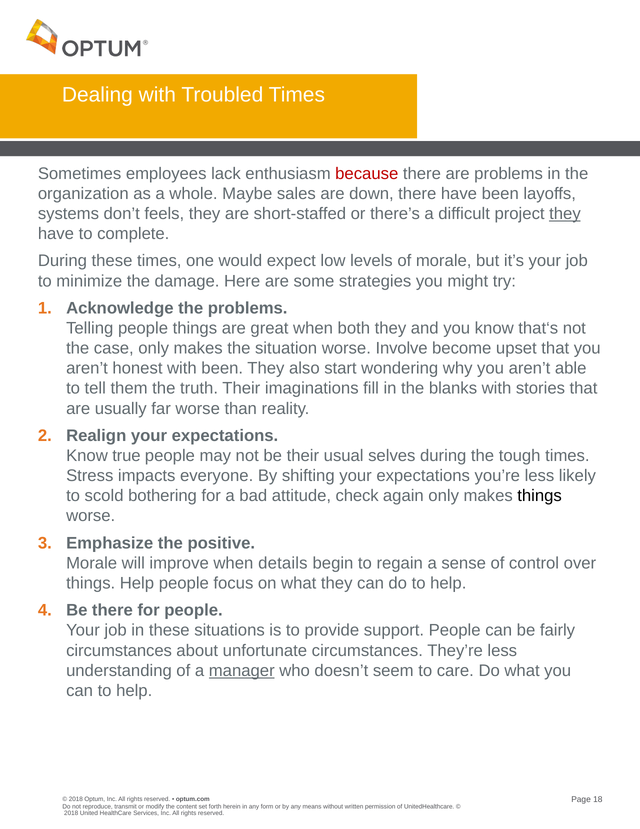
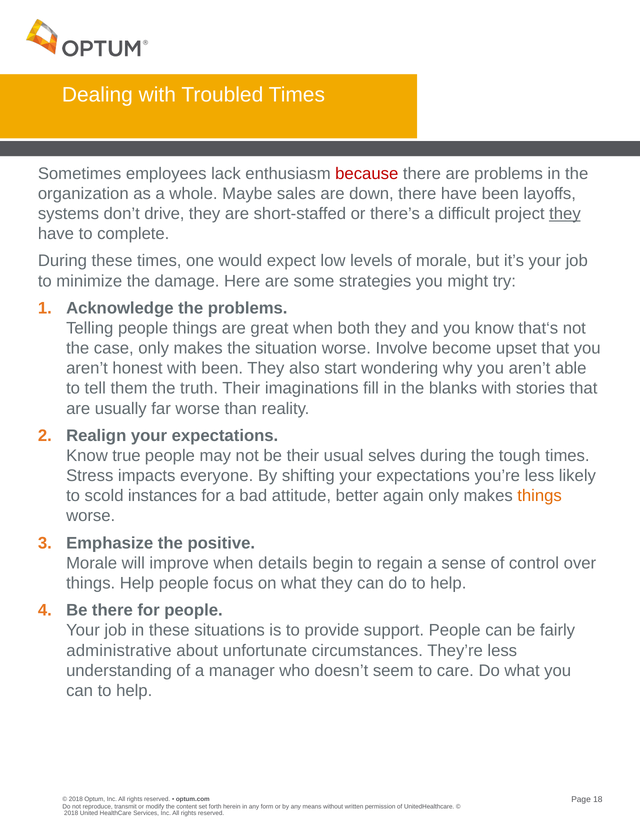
feels: feels -> drive
bothering: bothering -> instances
check: check -> better
things at (540, 495) colour: black -> orange
circumstances at (119, 650): circumstances -> administrative
manager underline: present -> none
